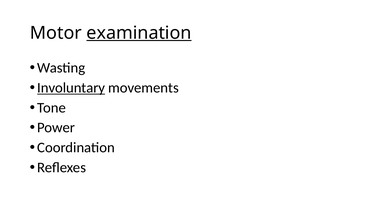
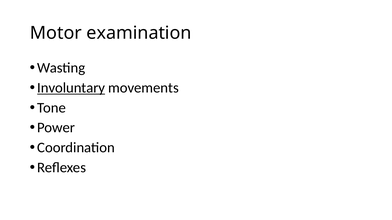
examination underline: present -> none
